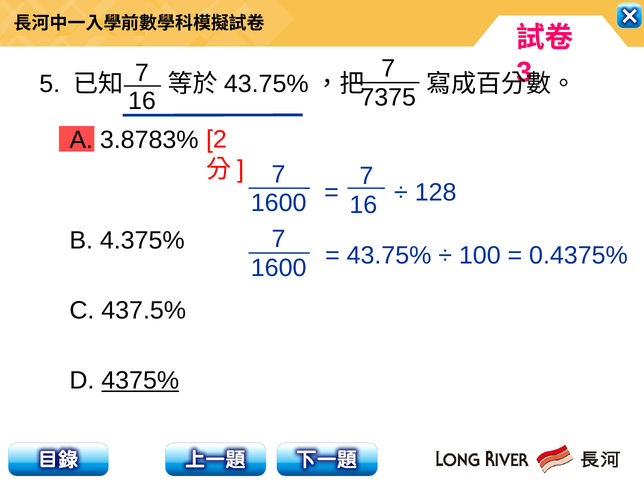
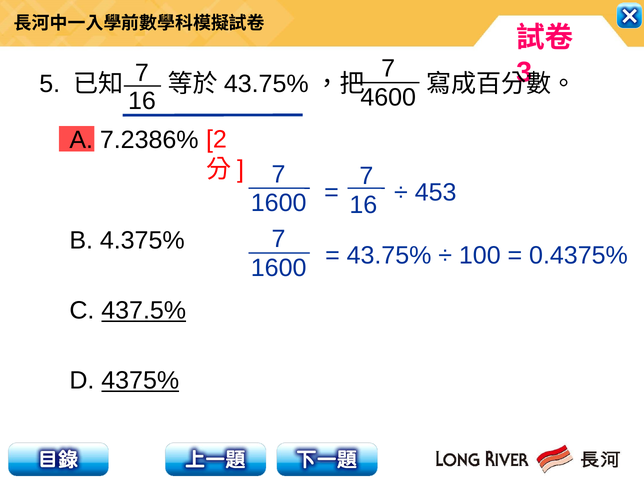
7375: 7375 -> 4600
3.8783%: 3.8783% -> 7.2386%
128: 128 -> 453
437.5% underline: none -> present
